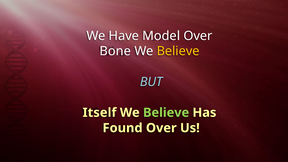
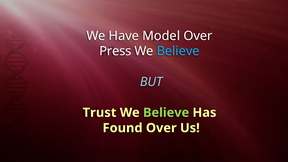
Bone: Bone -> Press
Believe at (178, 51) colour: yellow -> light blue
Itself: Itself -> Trust
